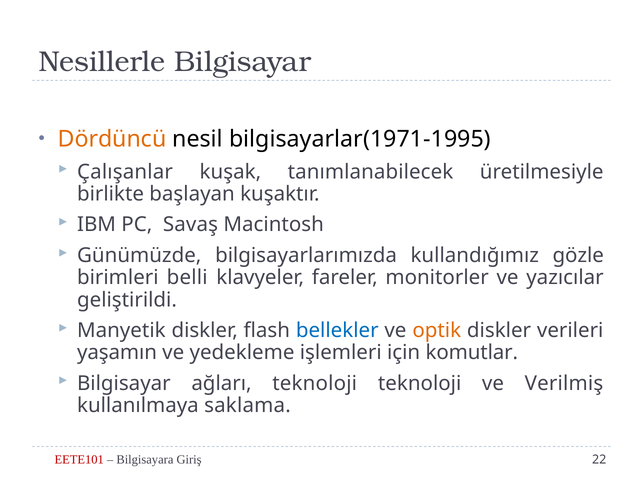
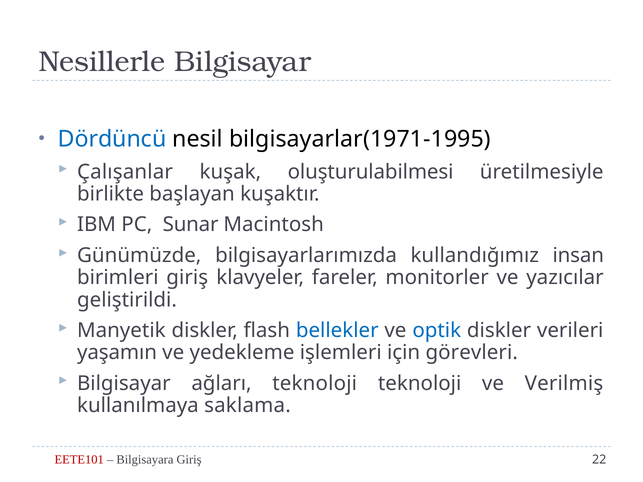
Dördüncü colour: orange -> blue
tanımlanabilecek: tanımlanabilecek -> oluşturulabilmesi
Savaş: Savaş -> Sunar
gözle: gözle -> insan
birimleri belli: belli -> giriş
optik colour: orange -> blue
komutlar: komutlar -> görevleri
